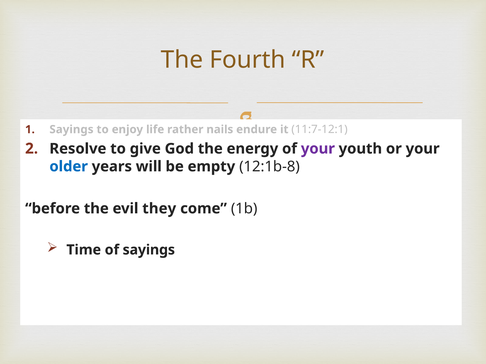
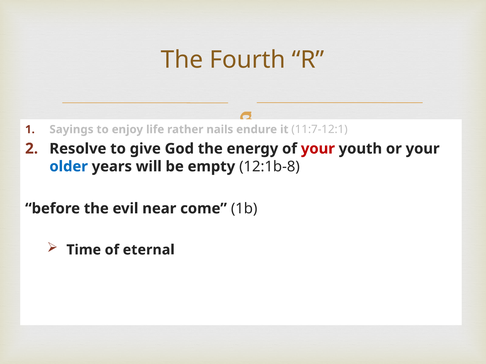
your at (318, 149) colour: purple -> red
they: they -> near
of sayings: sayings -> eternal
